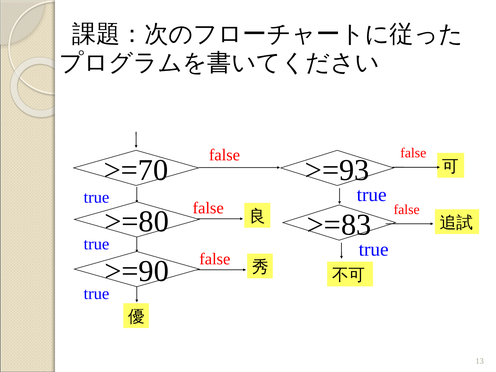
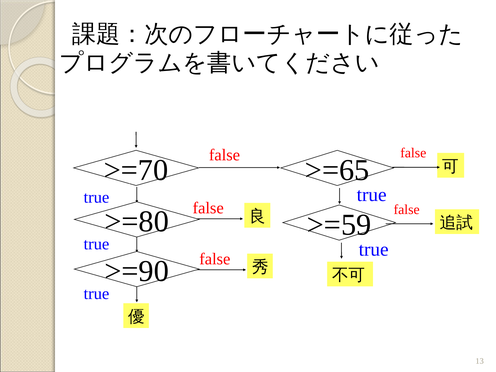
>=93: >=93 -> >=65
>=83: >=83 -> >=59
